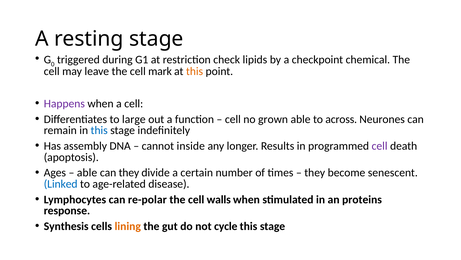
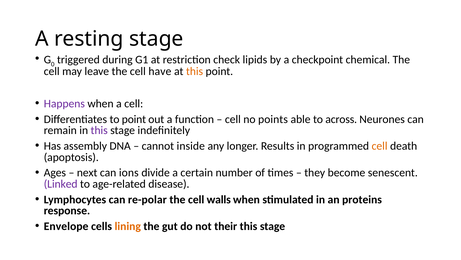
mark: mark -> have
to large: large -> point
grown: grown -> points
this at (99, 130) colour: blue -> purple
cell at (380, 146) colour: purple -> orange
able at (87, 172): able -> next
can they: they -> ions
Linked colour: blue -> purple
Synthesis: Synthesis -> Envelope
cycle: cycle -> their
